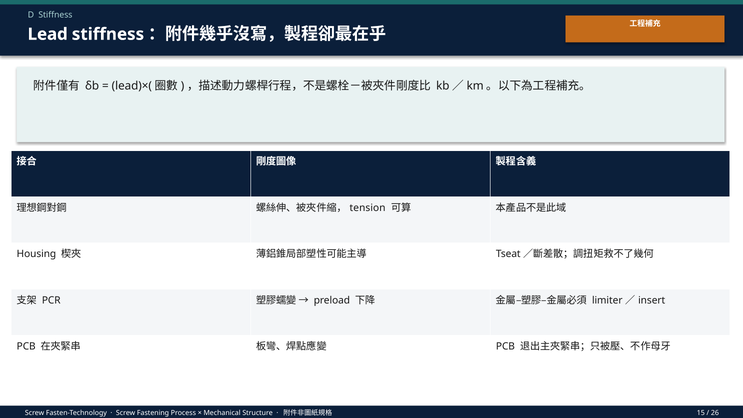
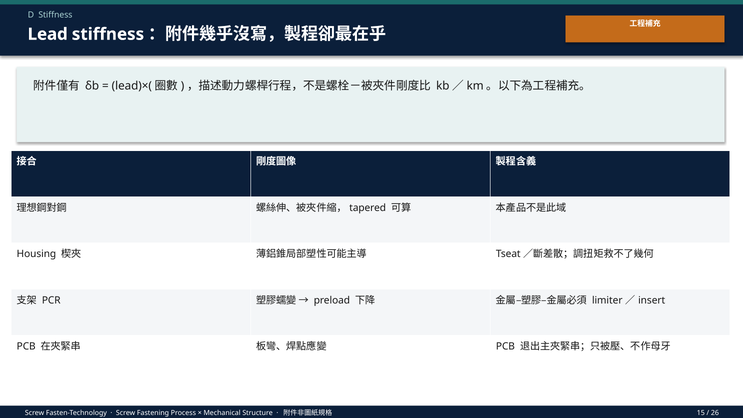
tension: tension -> tapered
